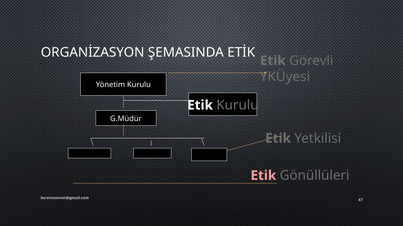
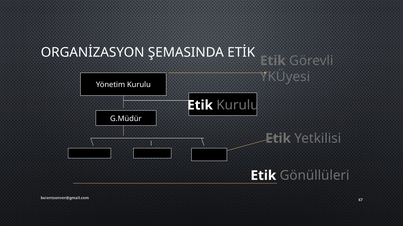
Etik at (263, 176) colour: pink -> white
